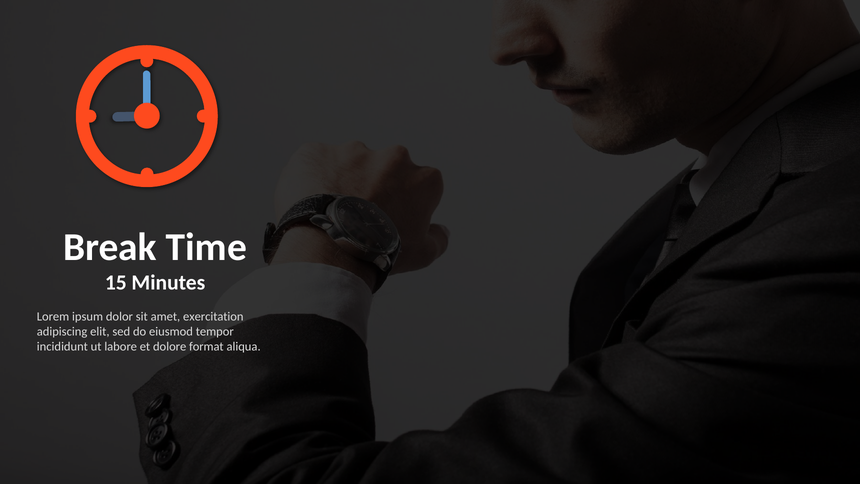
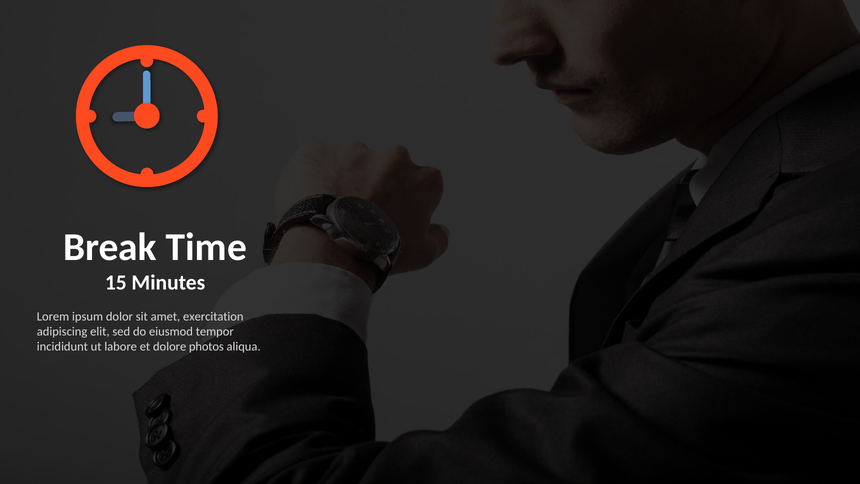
format: format -> photos
